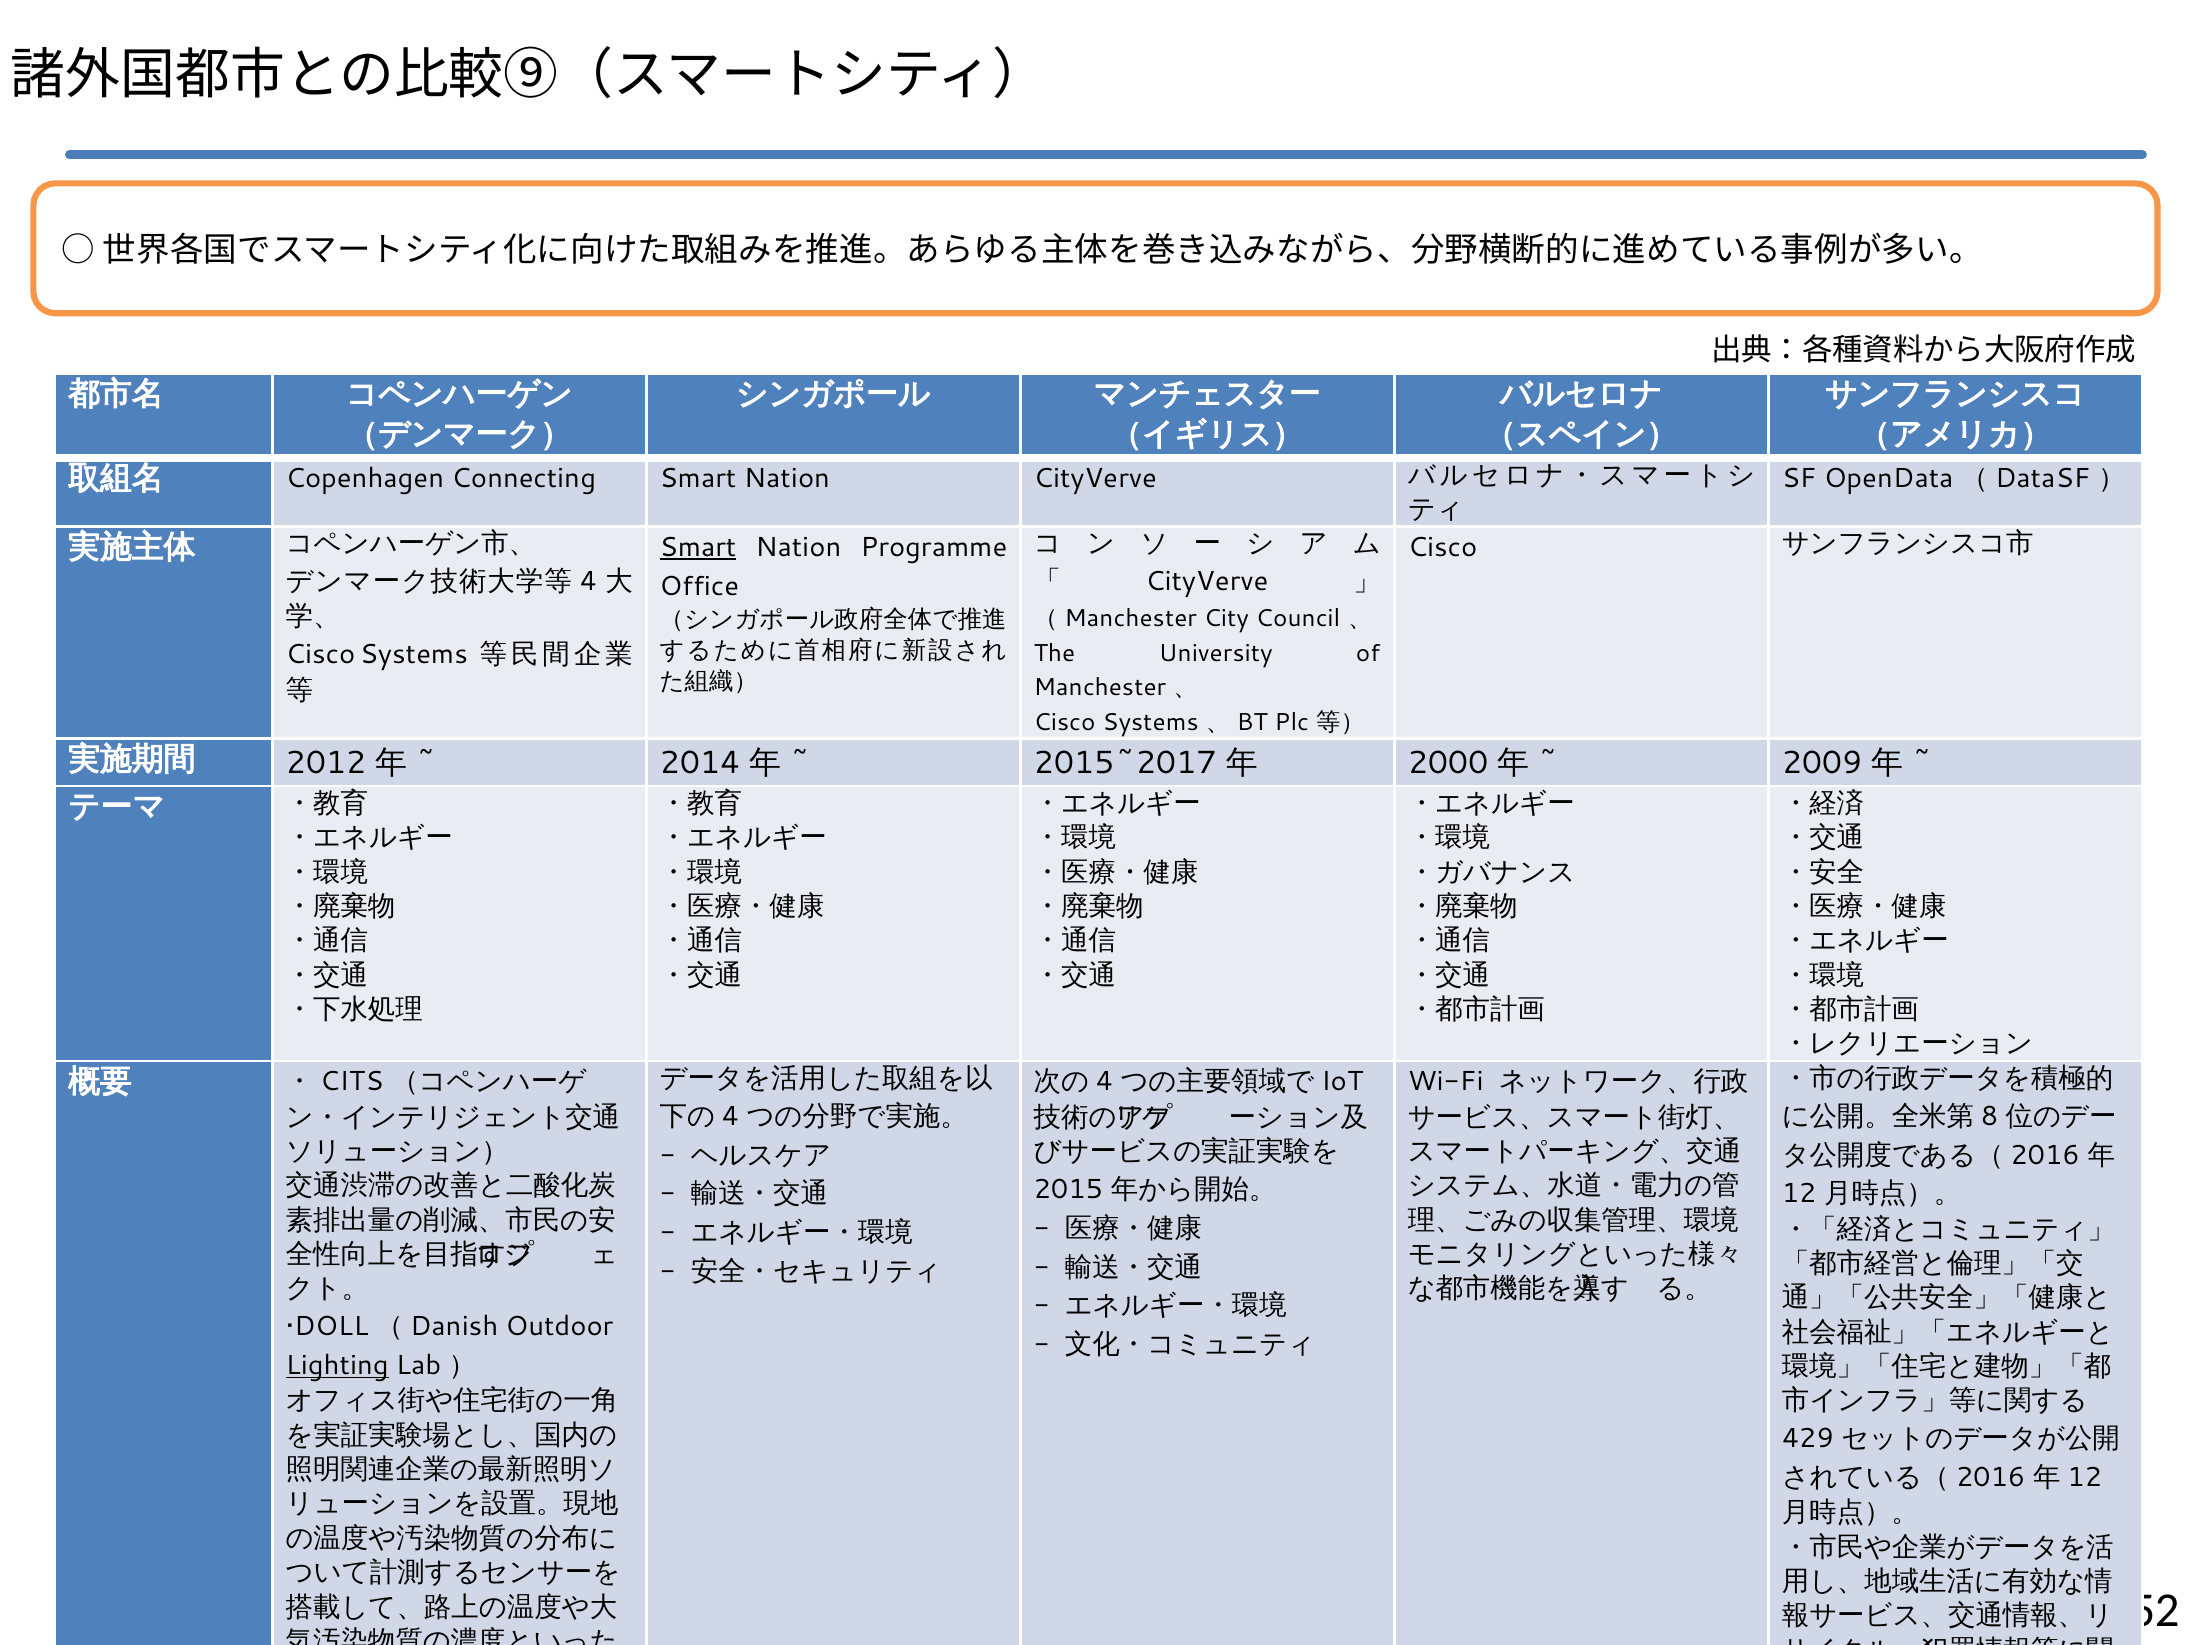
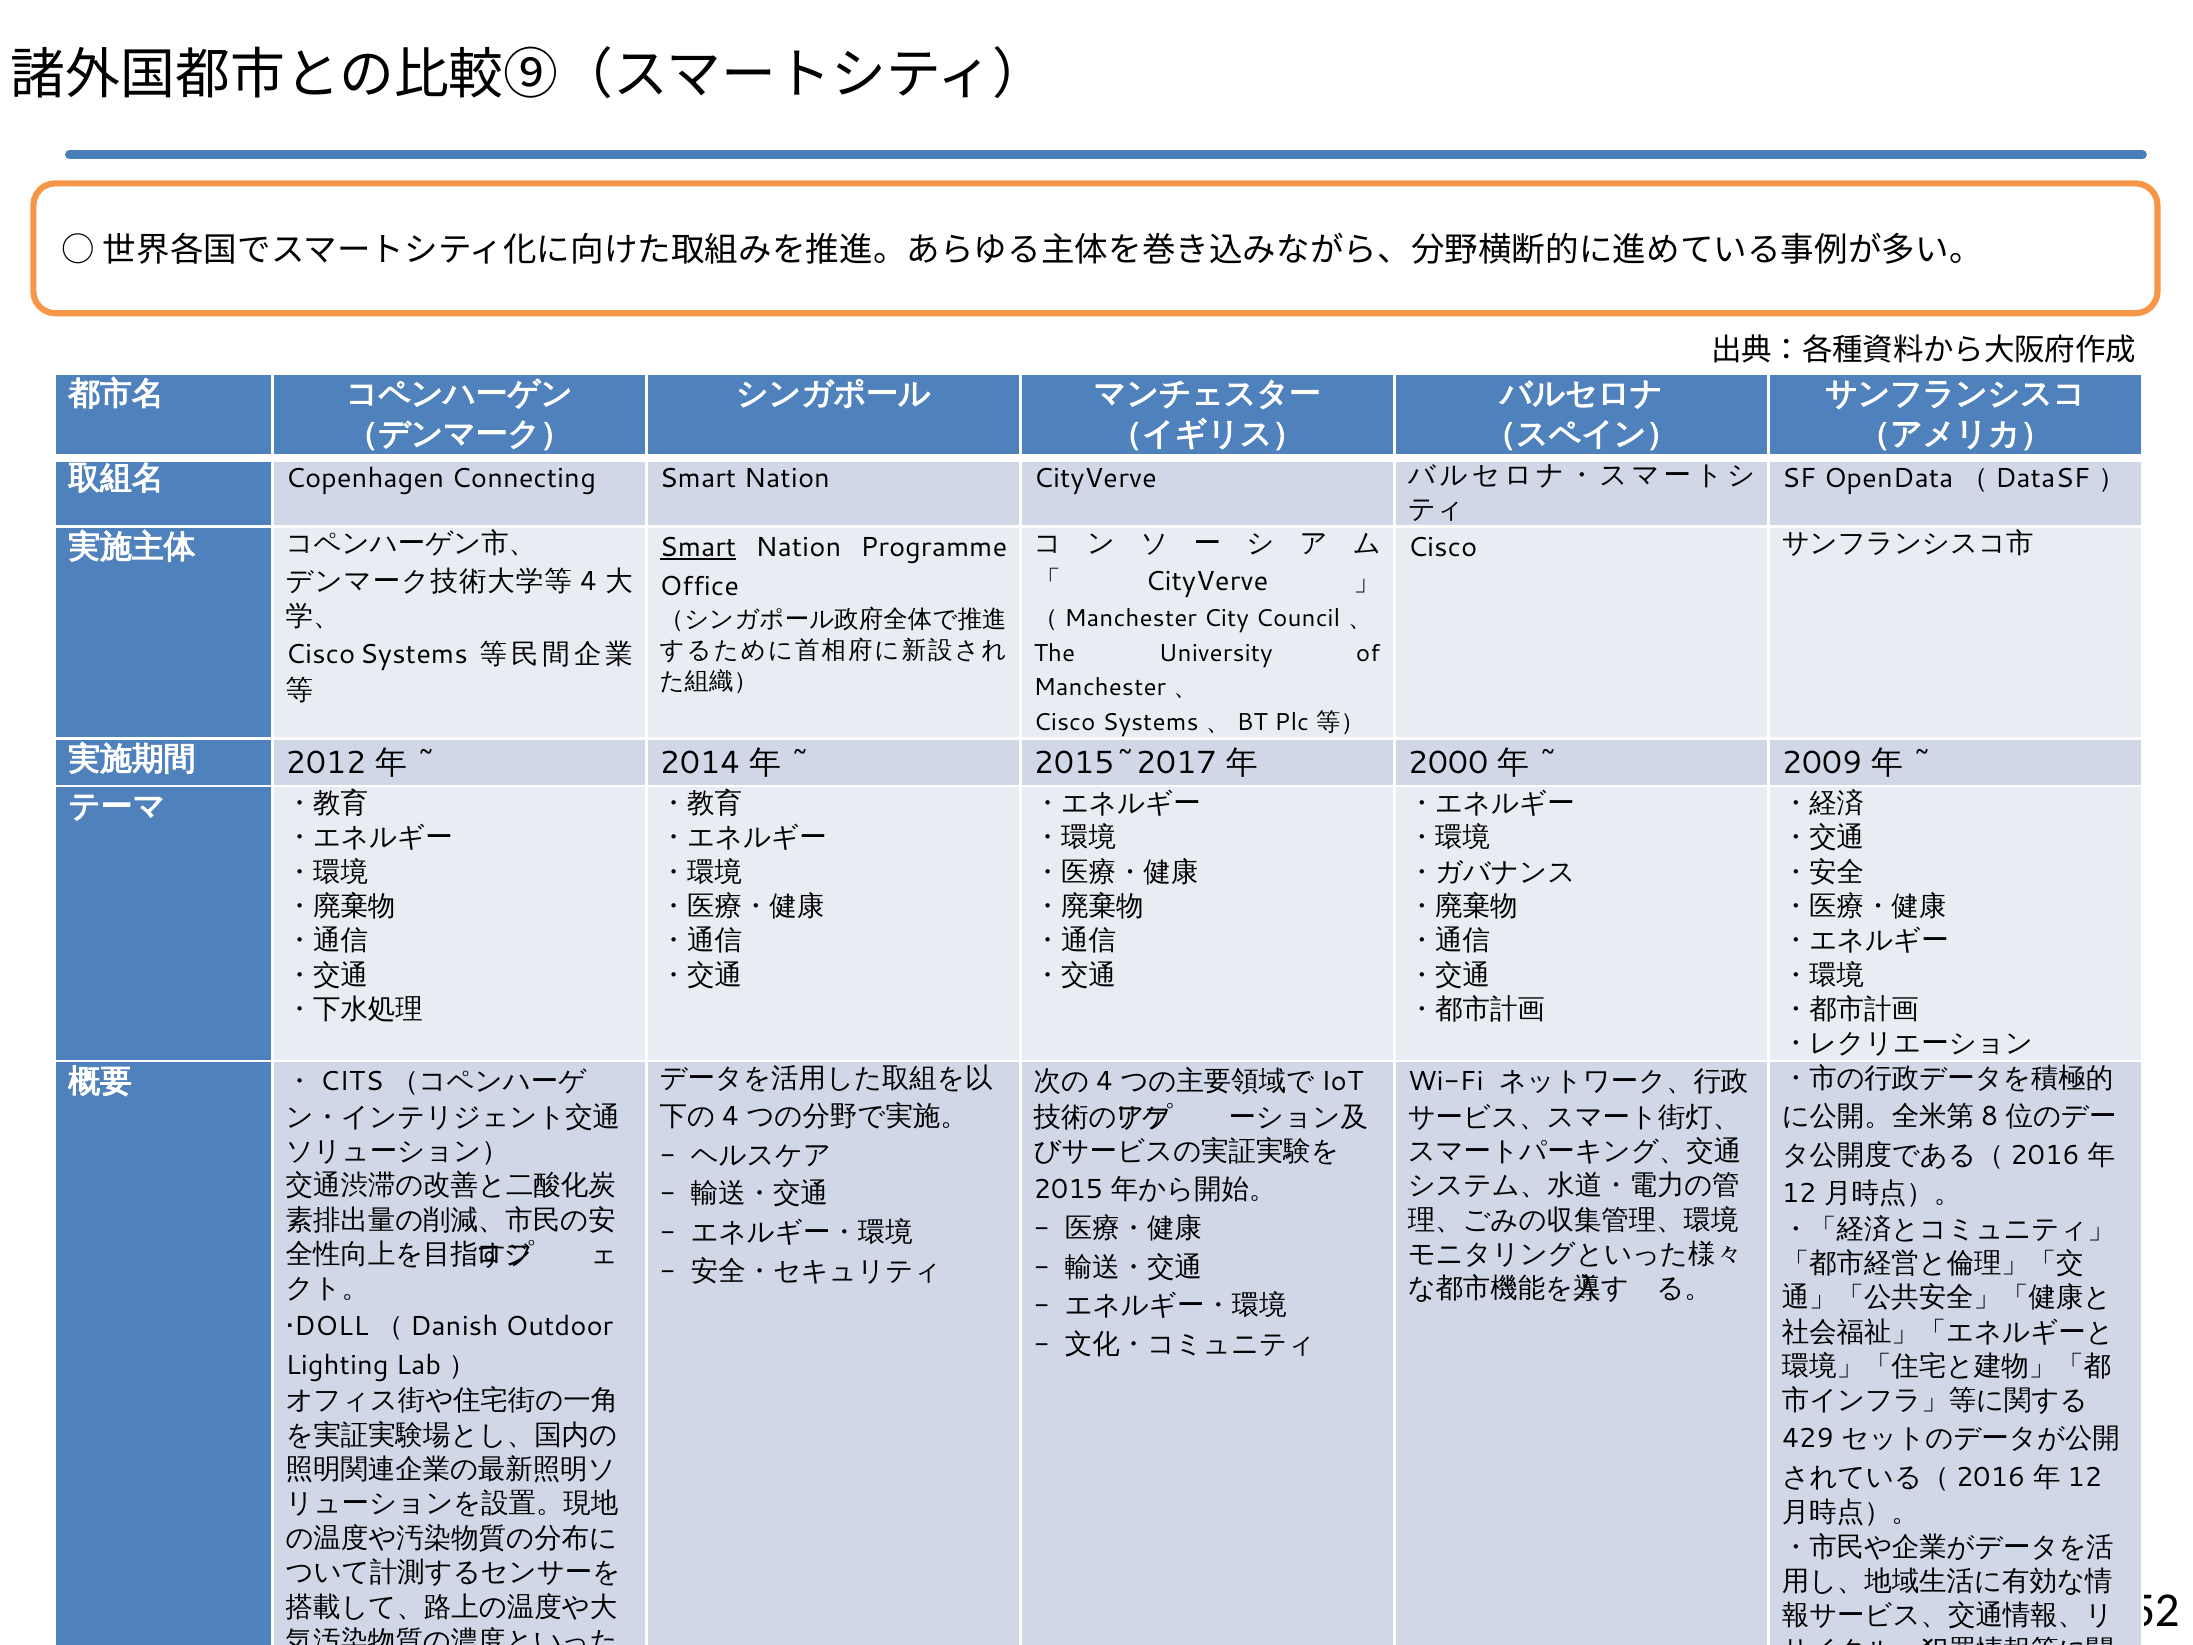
Lighting underline: present -> none
